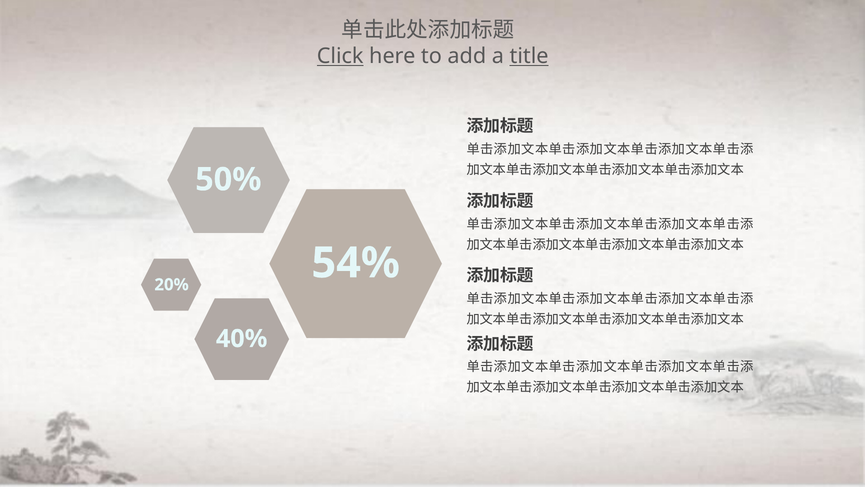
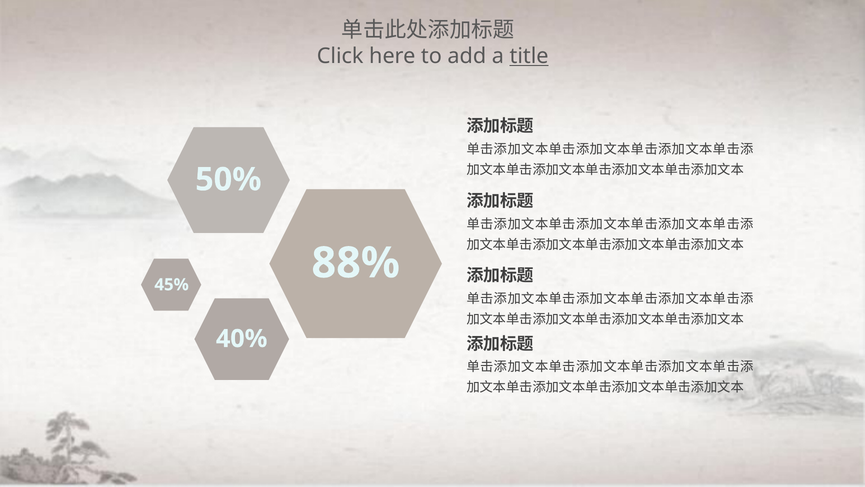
Click underline: present -> none
54%: 54% -> 88%
20%: 20% -> 45%
